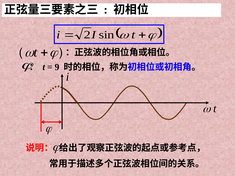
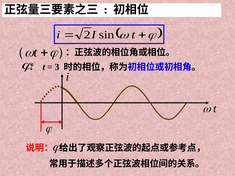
9: 9 -> 3
